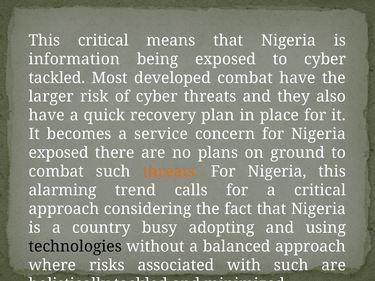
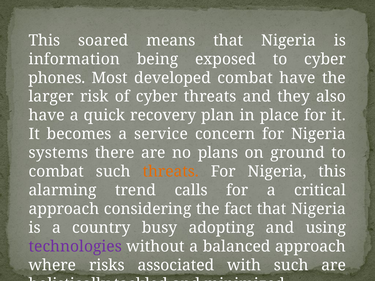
This critical: critical -> soared
tackled at (57, 78): tackled -> phones
exposed at (59, 153): exposed -> systems
technologies colour: black -> purple
